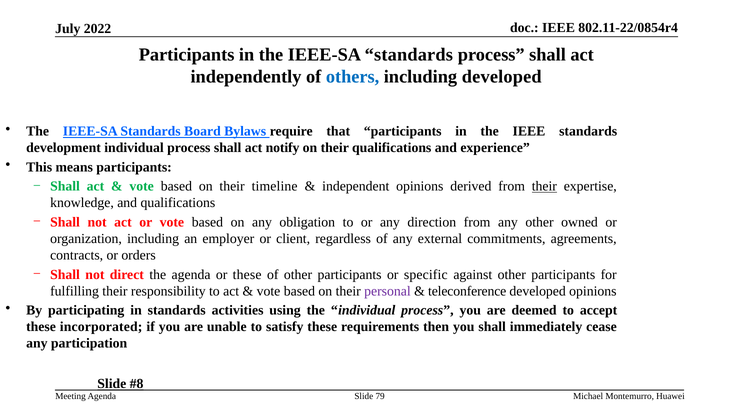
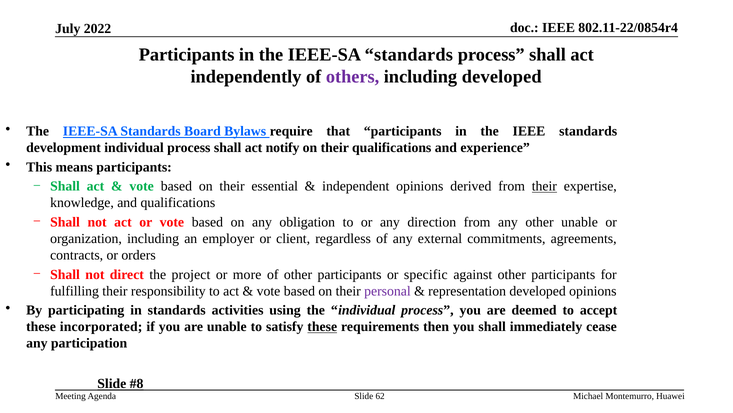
others colour: blue -> purple
timeline: timeline -> essential
other owned: owned -> unable
the agenda: agenda -> project
or these: these -> more
teleconference: teleconference -> representation
these at (322, 326) underline: none -> present
79: 79 -> 62
